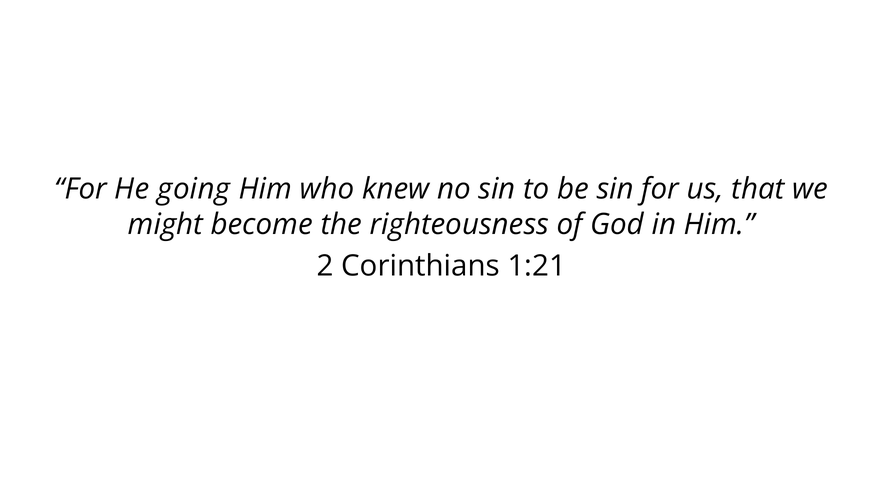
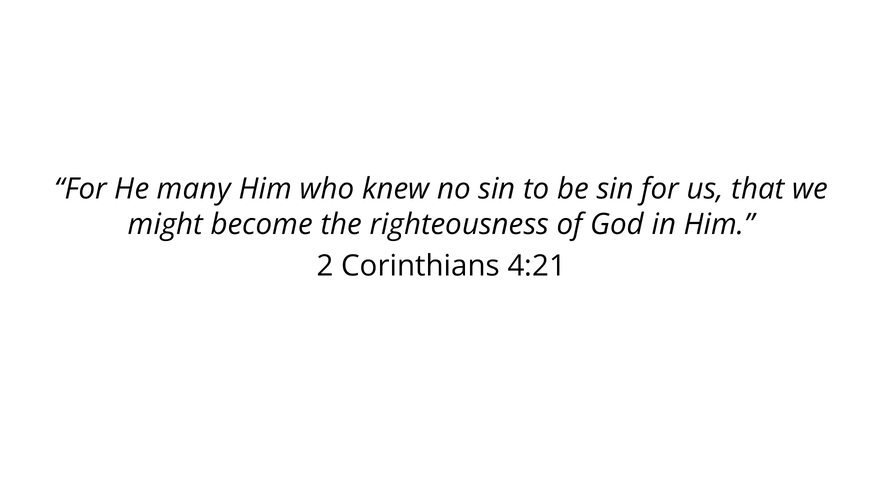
going: going -> many
1:21: 1:21 -> 4:21
